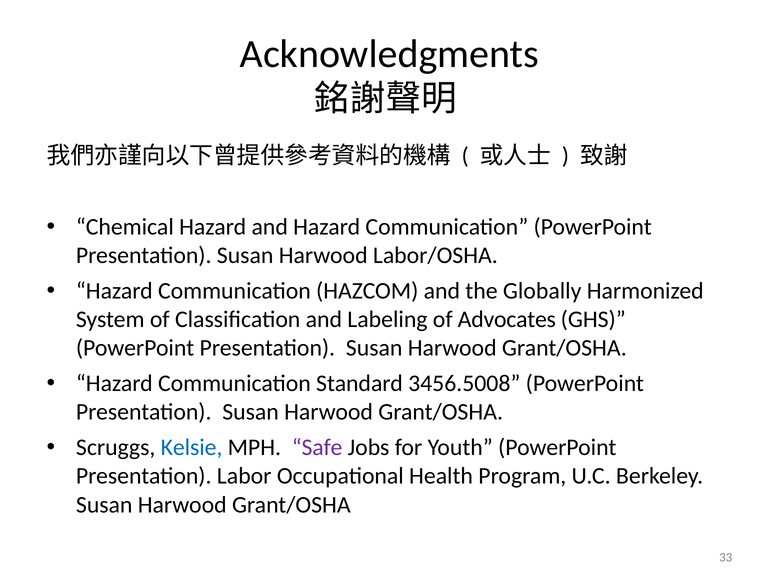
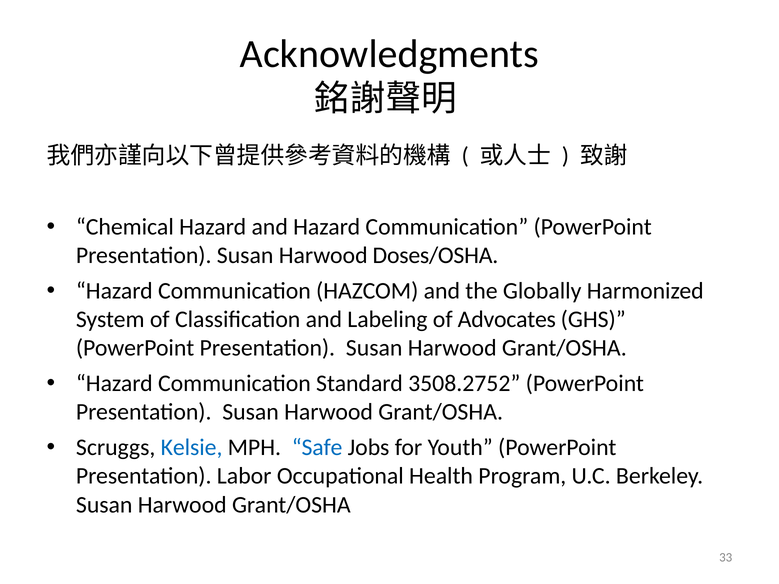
Labor/OSHA: Labor/OSHA -> Doses/OSHA
3456.5008: 3456.5008 -> 3508.2752
Safe colour: purple -> blue
